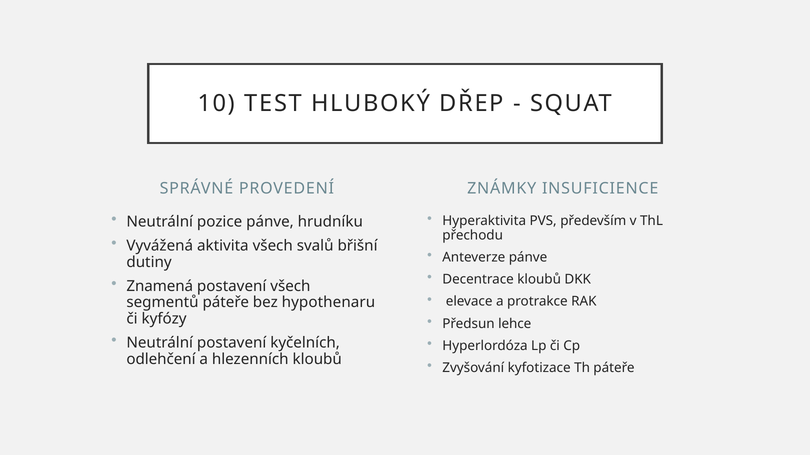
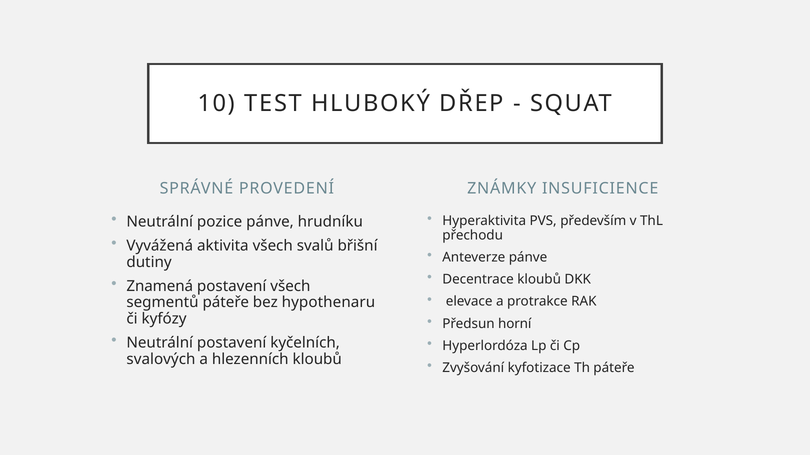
lehce: lehce -> horní
odlehčení: odlehčení -> svalových
